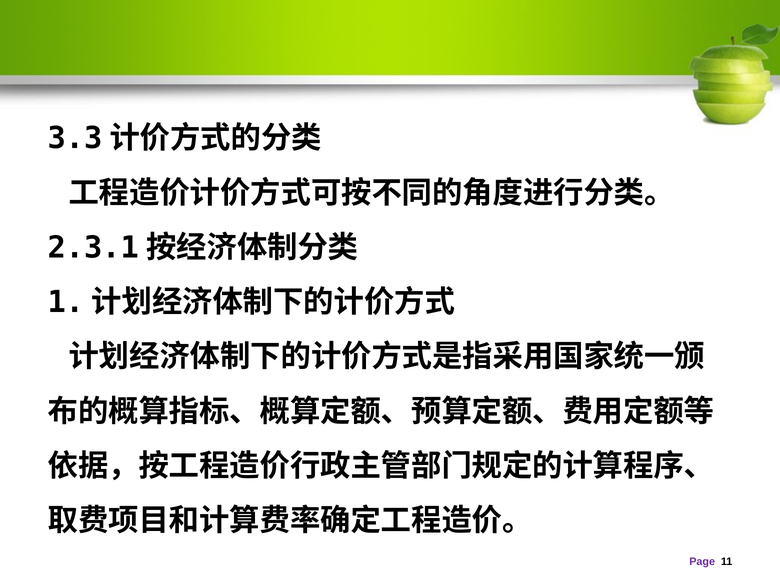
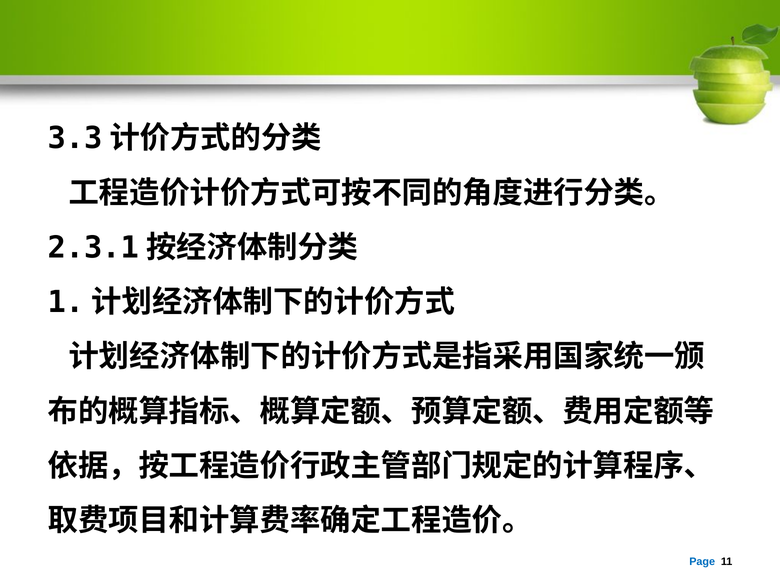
Page colour: purple -> blue
